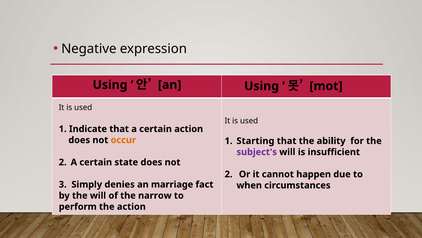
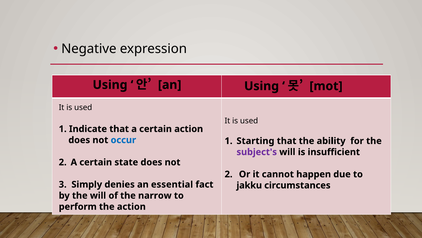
occur colour: orange -> blue
marriage: marriage -> essential
when: when -> jakku
